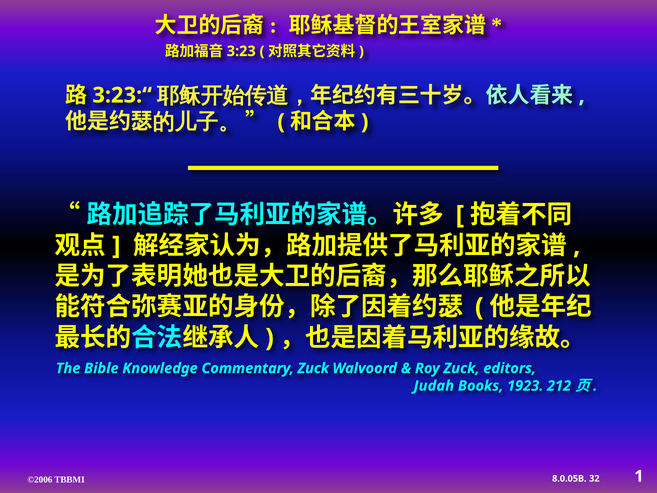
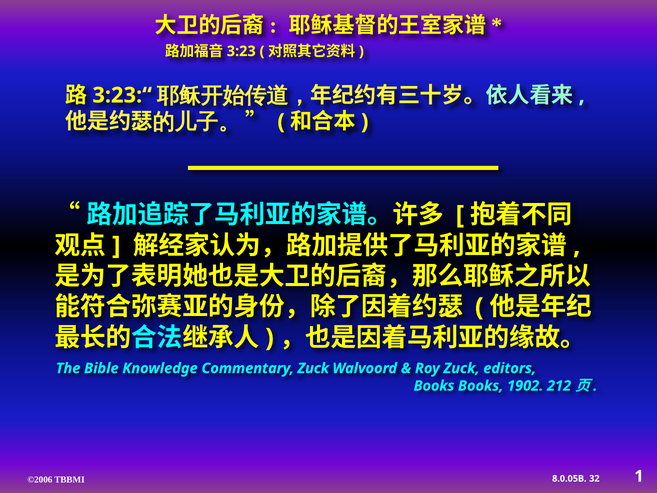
Judah at (434, 386): Judah -> Books
1923: 1923 -> 1902
